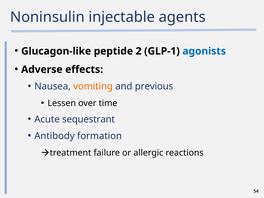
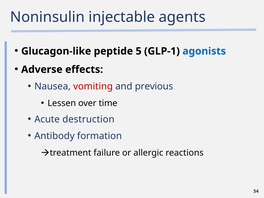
2: 2 -> 5
vomiting colour: orange -> red
sequestrant: sequestrant -> destruction
